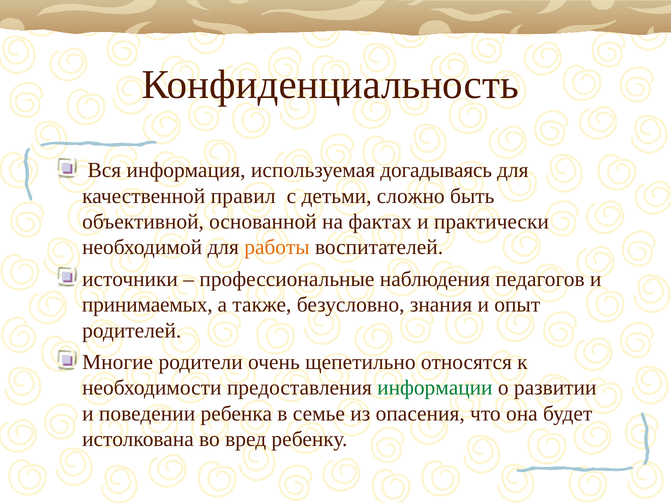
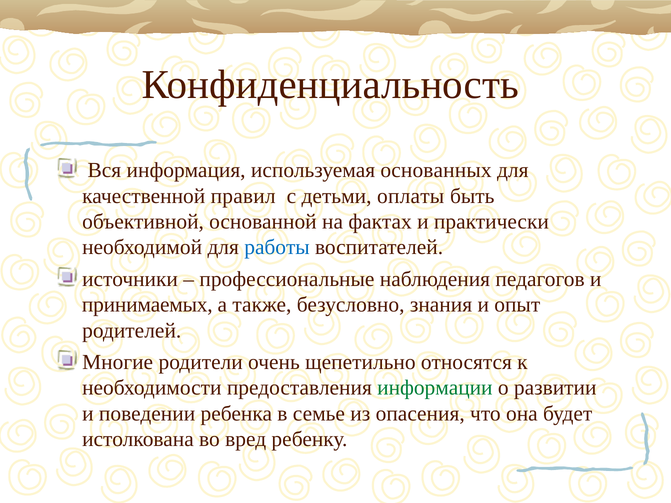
догадываясь: догадываясь -> основанных
сложно: сложно -> оплаты
работы colour: orange -> blue
